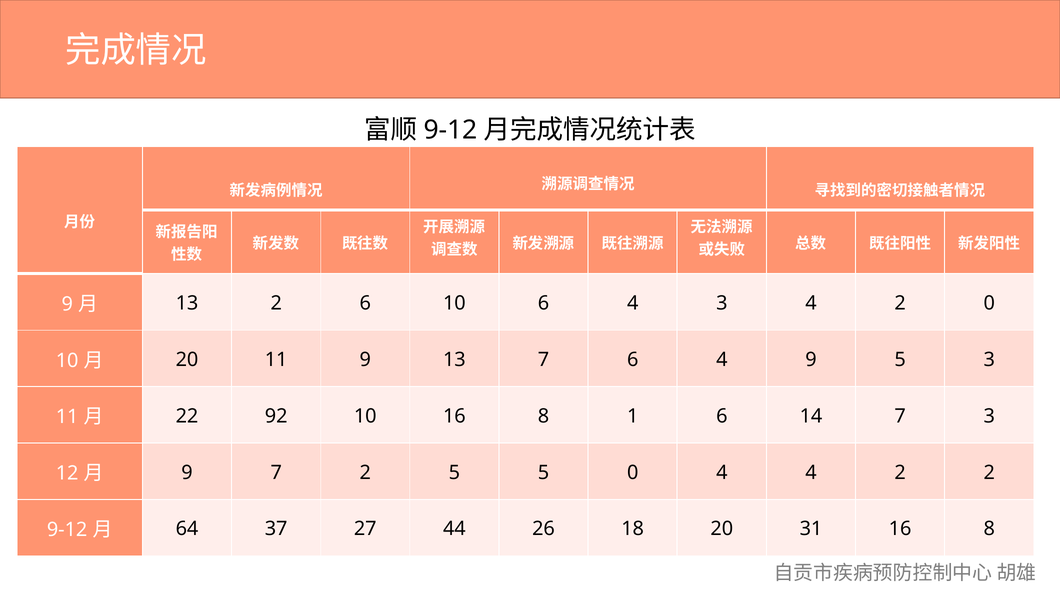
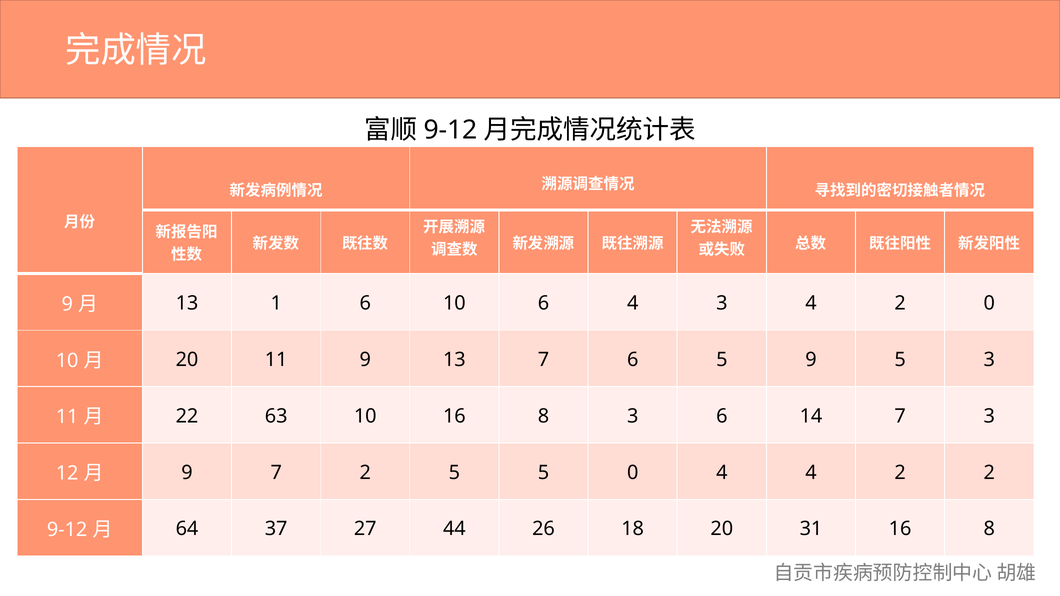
13 2: 2 -> 1
7 6 4: 4 -> 5
92: 92 -> 63
8 1: 1 -> 3
